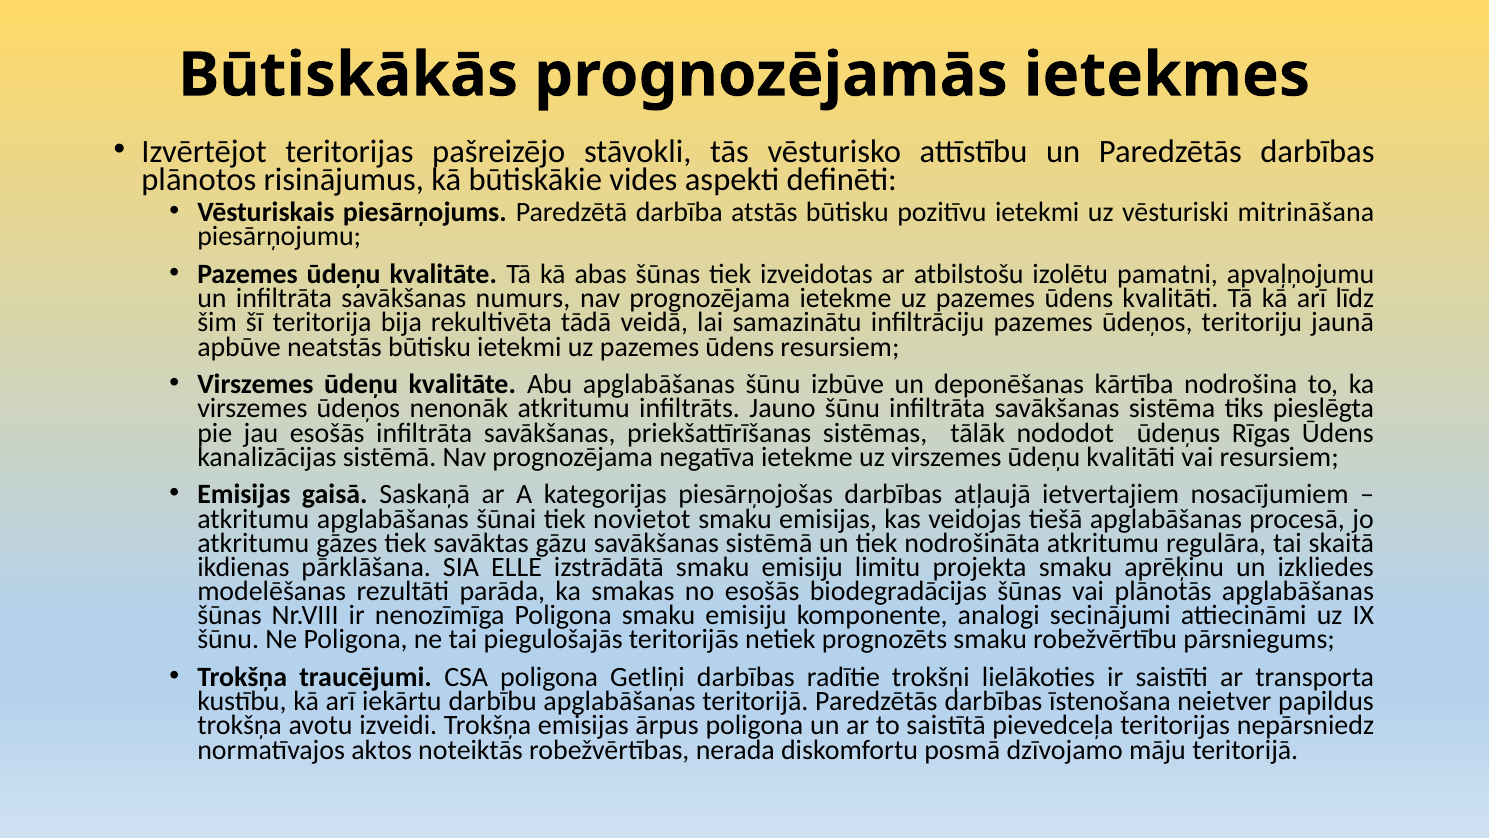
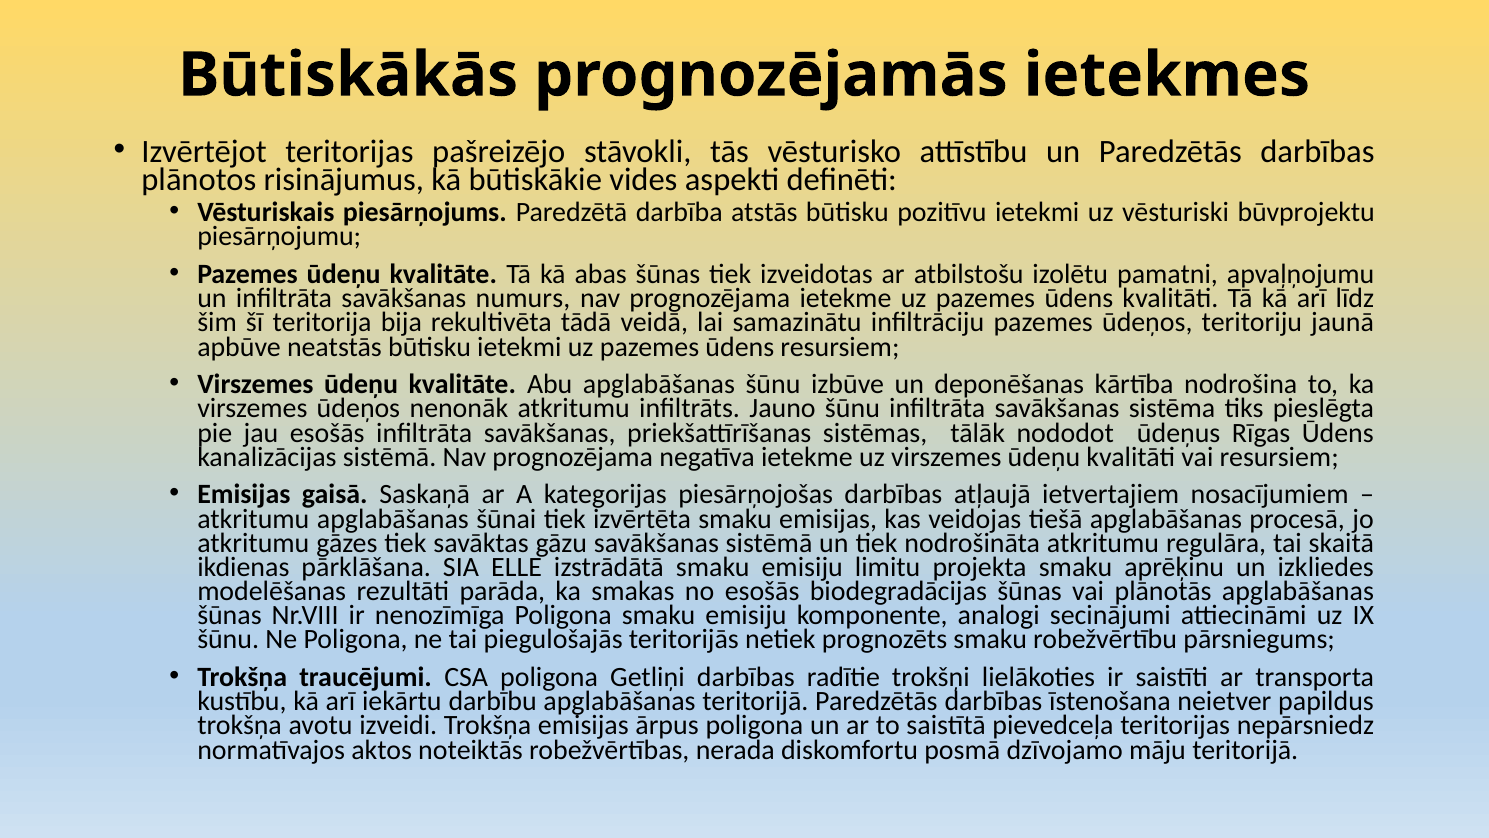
mitrināšana: mitrināšana -> būvprojektu
novietot: novietot -> izvērtēta
